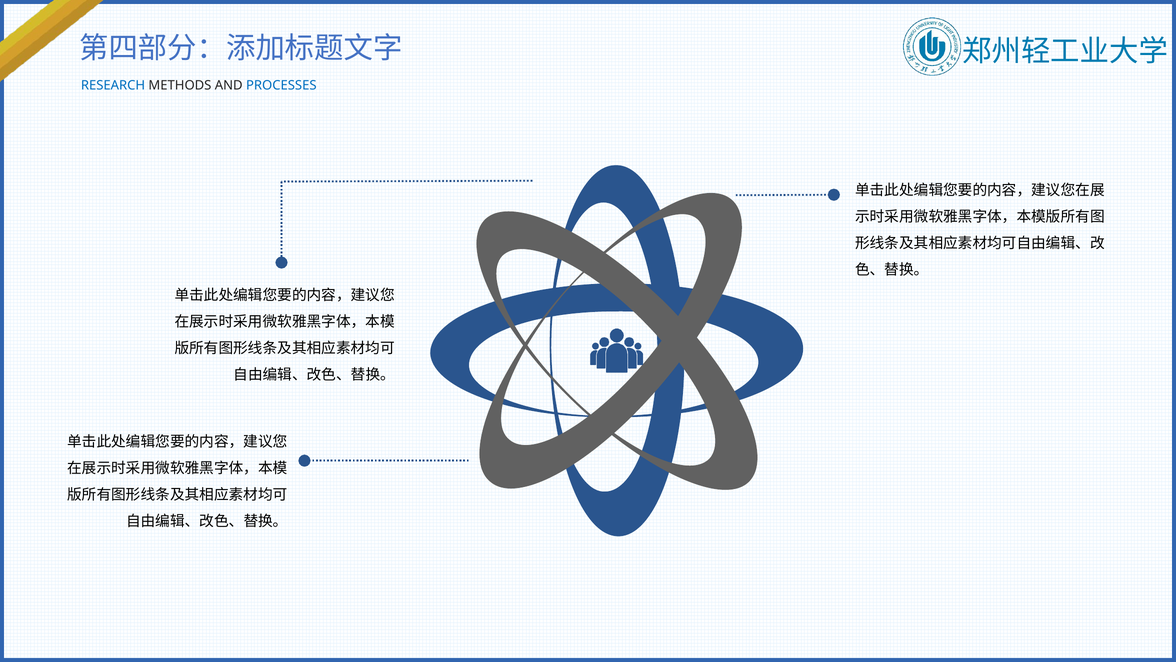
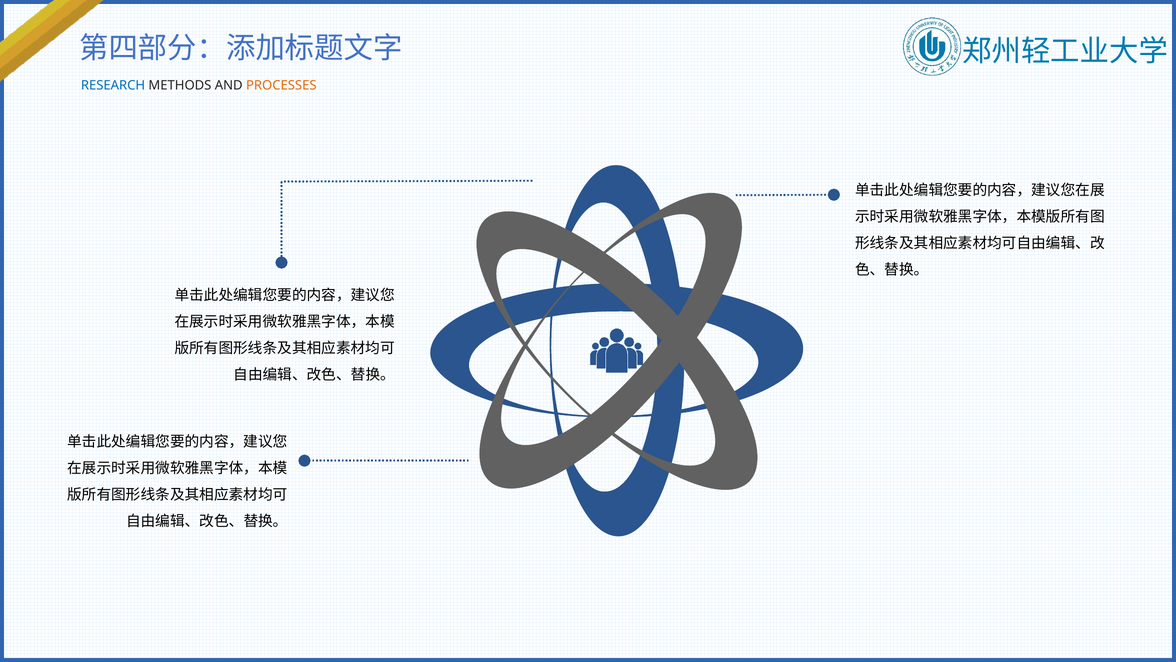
PROCESSES colour: blue -> orange
